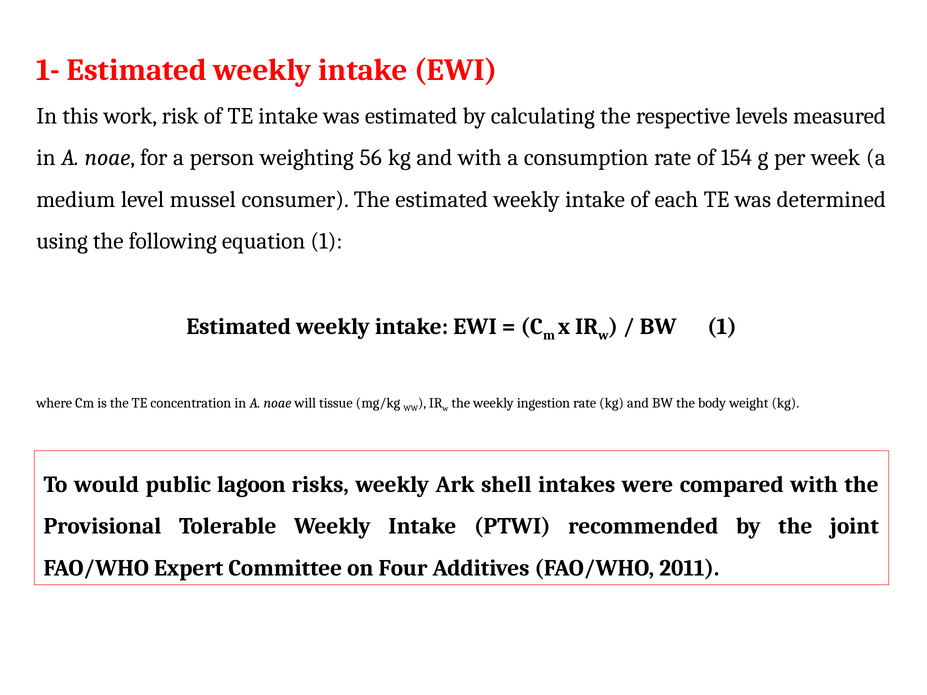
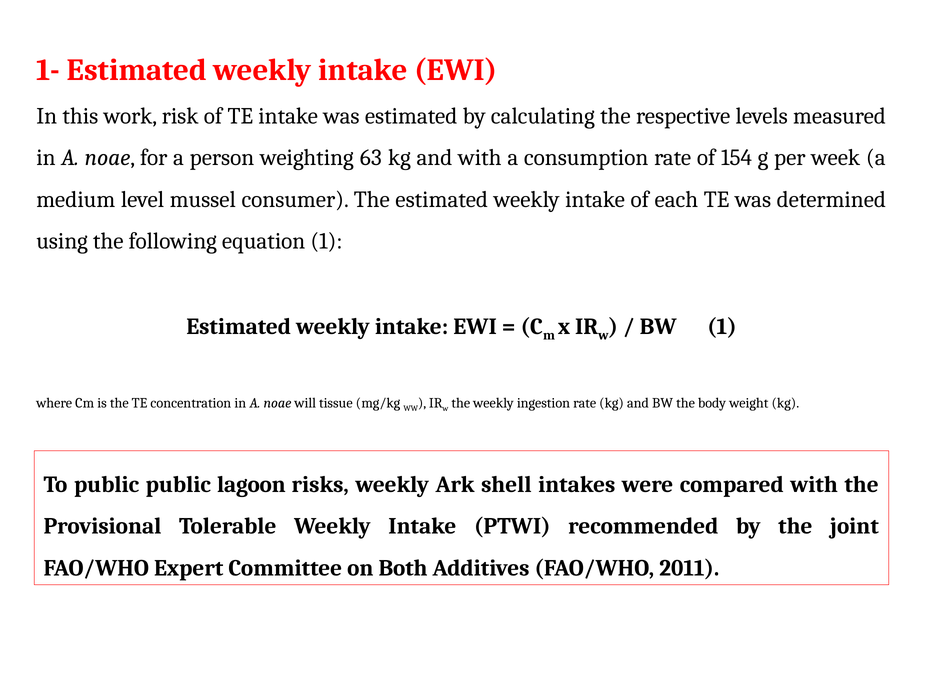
56: 56 -> 63
To would: would -> public
Four: Four -> Both
